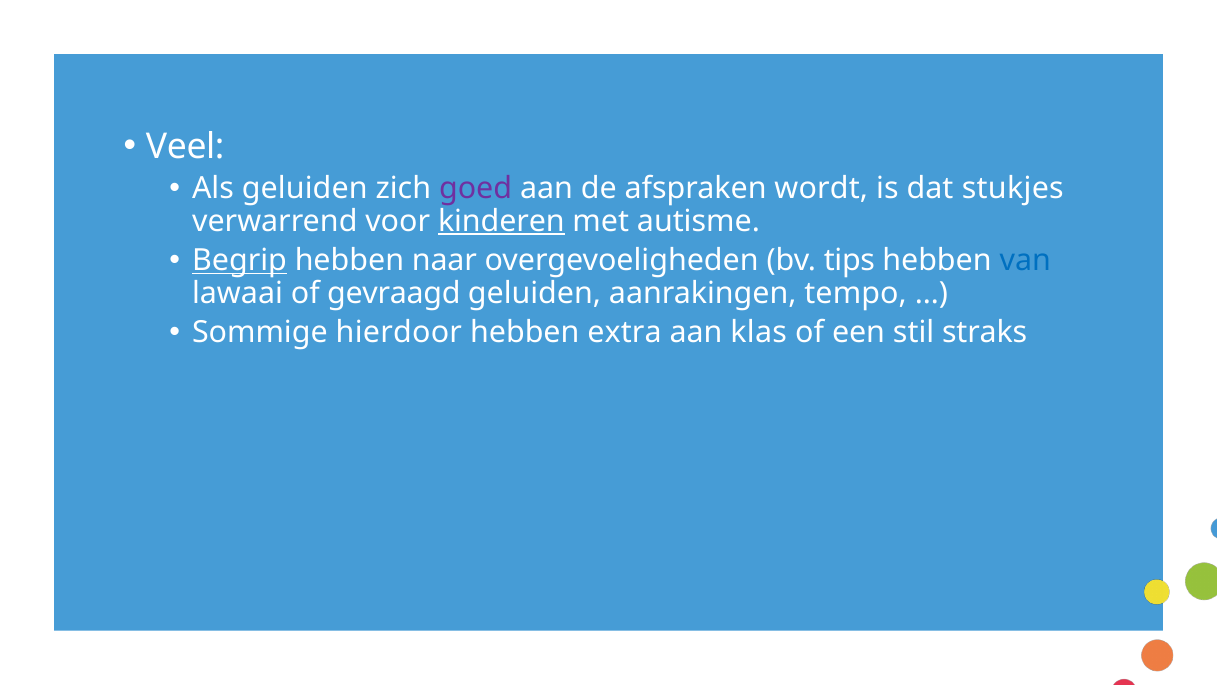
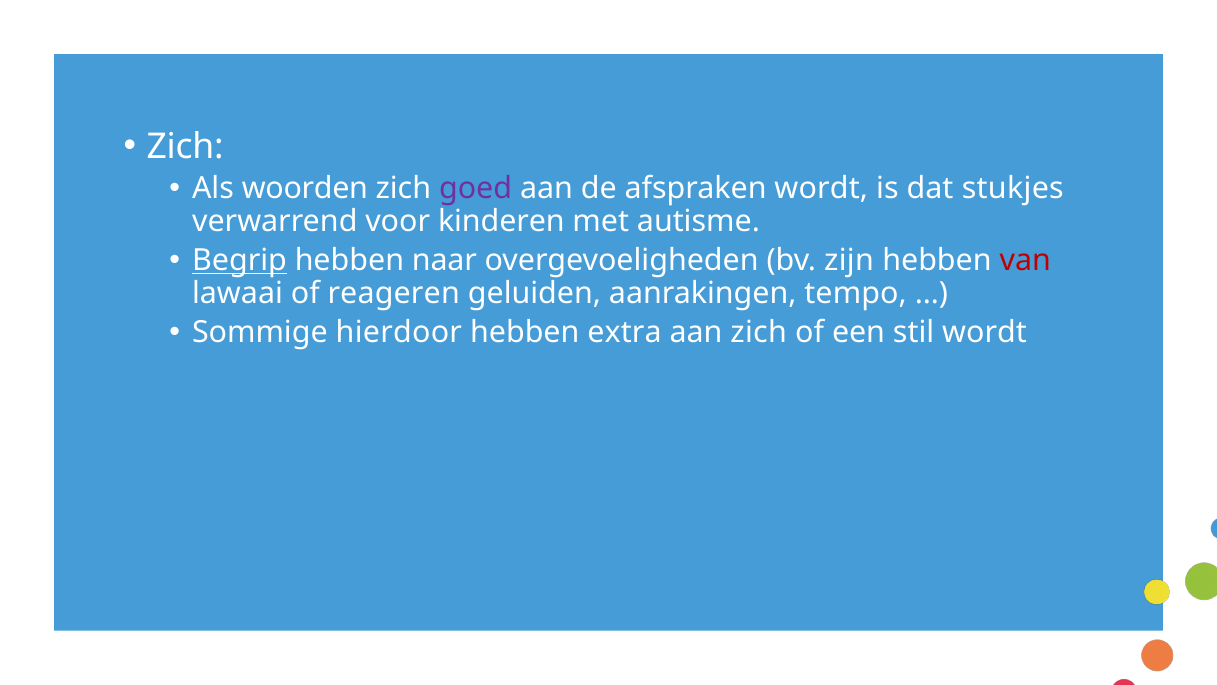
Veel at (185, 146): Veel -> Zich
Als geluiden: geluiden -> woorden
kinderen underline: present -> none
tips: tips -> zijn
van colour: blue -> red
gevraagd: gevraagd -> reageren
aan klas: klas -> zich
stil straks: straks -> wordt
